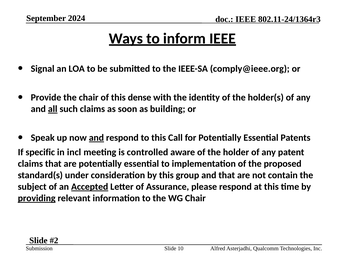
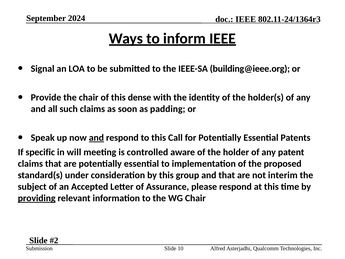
comply@ieee.org: comply@ieee.org -> building@ieee.org
all underline: present -> none
building: building -> padding
incl: incl -> will
contain: contain -> interim
Accepted underline: present -> none
